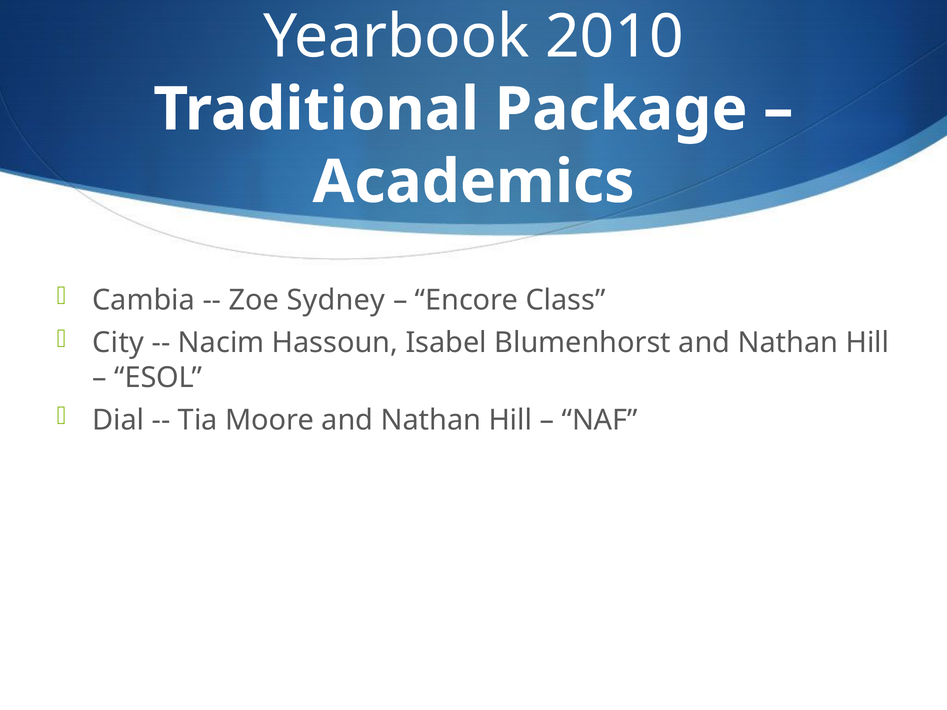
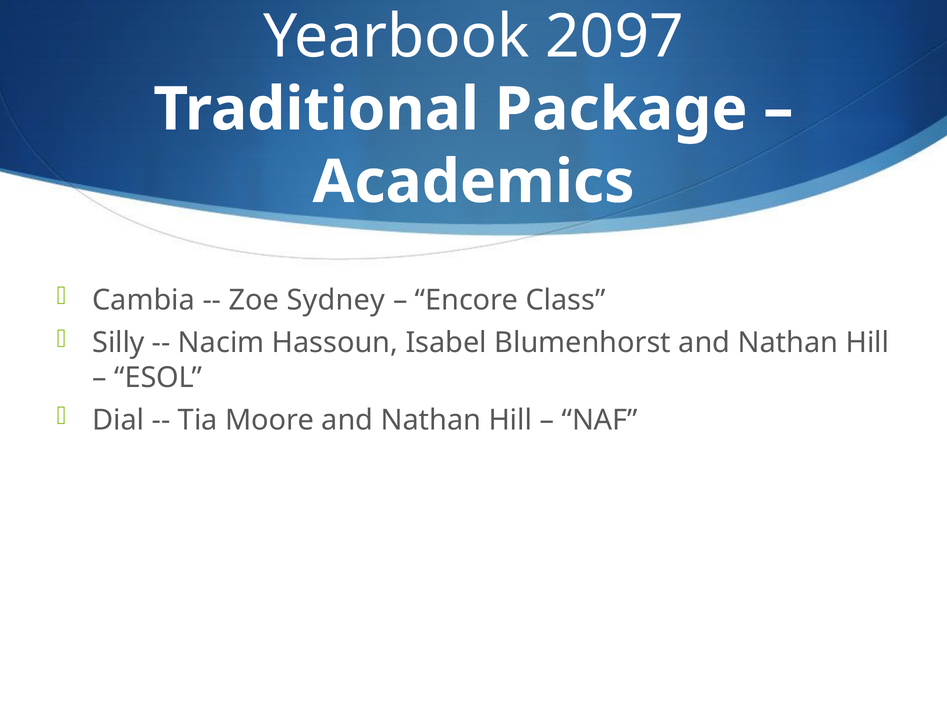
2010: 2010 -> 2097
City: City -> Silly
